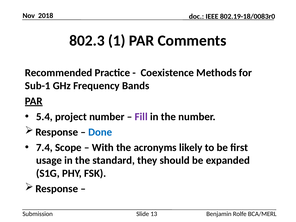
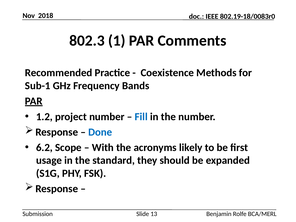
5.4: 5.4 -> 1.2
Fill colour: purple -> blue
7.4: 7.4 -> 6.2
